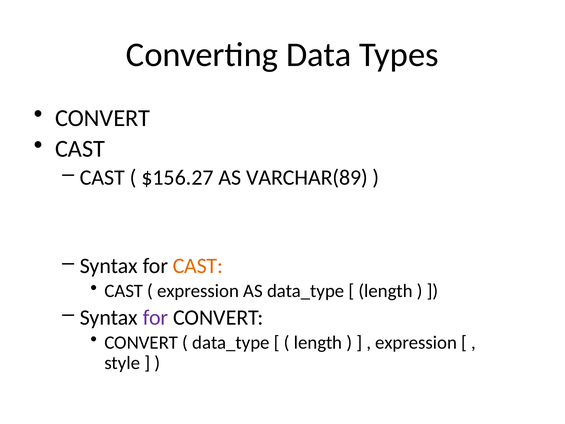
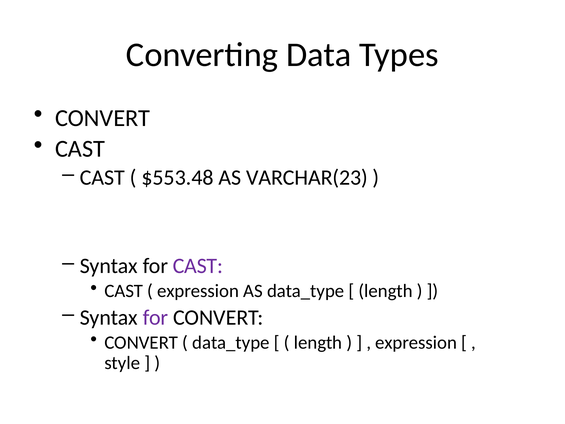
$156.27: $156.27 -> $553.48
VARCHAR(89: VARCHAR(89 -> VARCHAR(23
CAST at (198, 266) colour: orange -> purple
